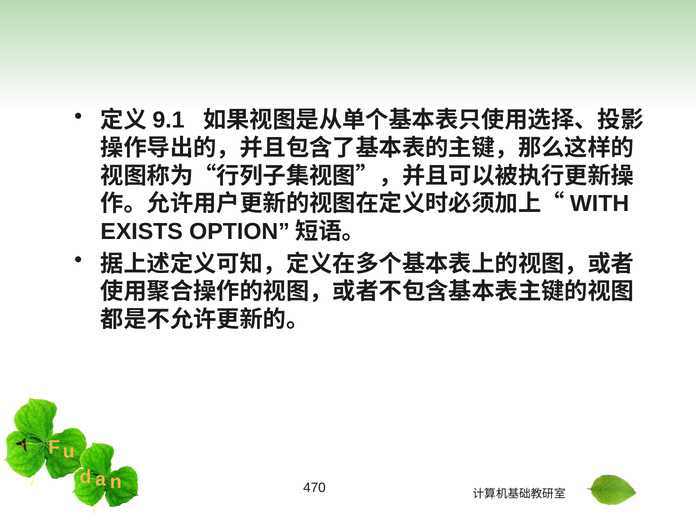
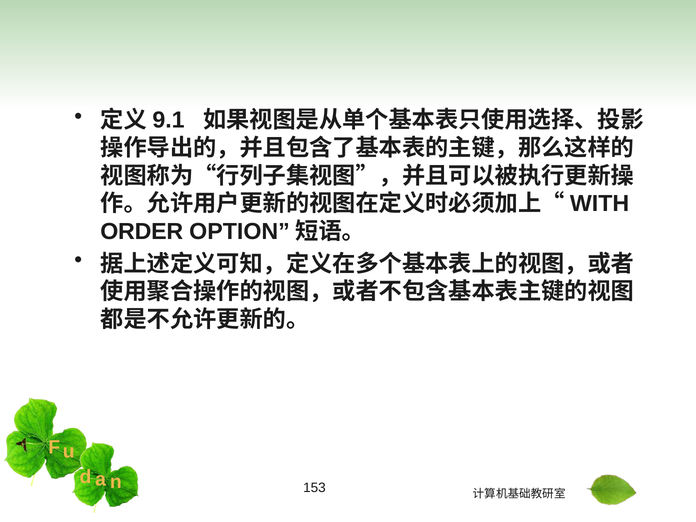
EXISTS: EXISTS -> ORDER
470: 470 -> 153
